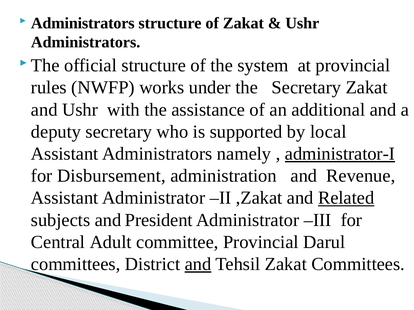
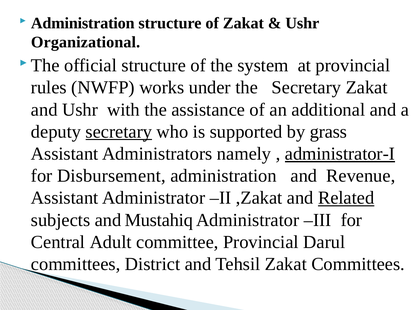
Administrators at (83, 23): Administrators -> Administration
Administrators at (86, 42): Administrators -> Organizational
secretary at (119, 132) underline: none -> present
local: local -> grass
President: President -> Mustahiq
and at (198, 265) underline: present -> none
